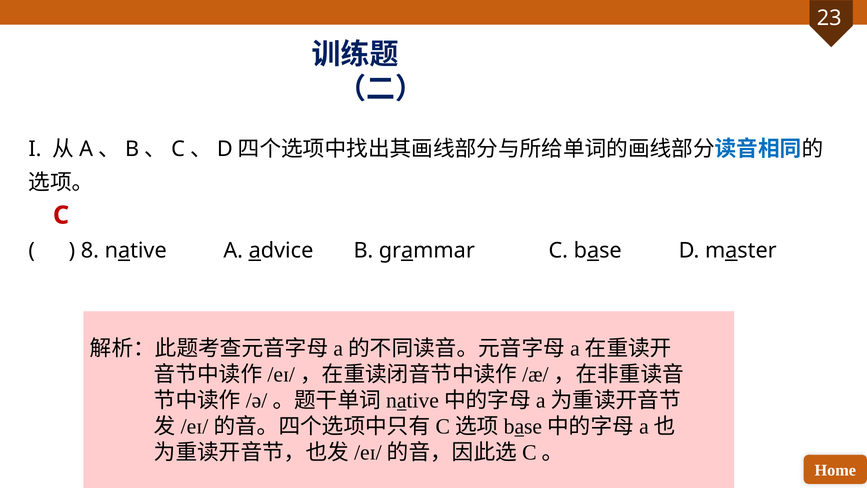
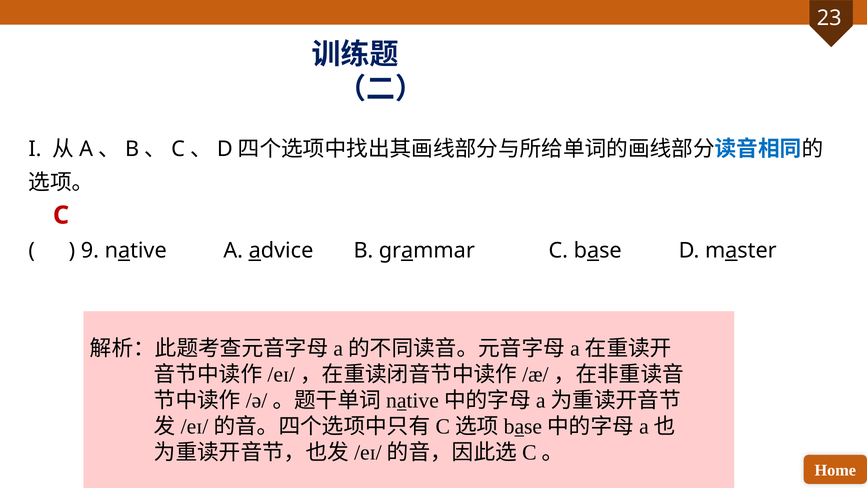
8: 8 -> 9
